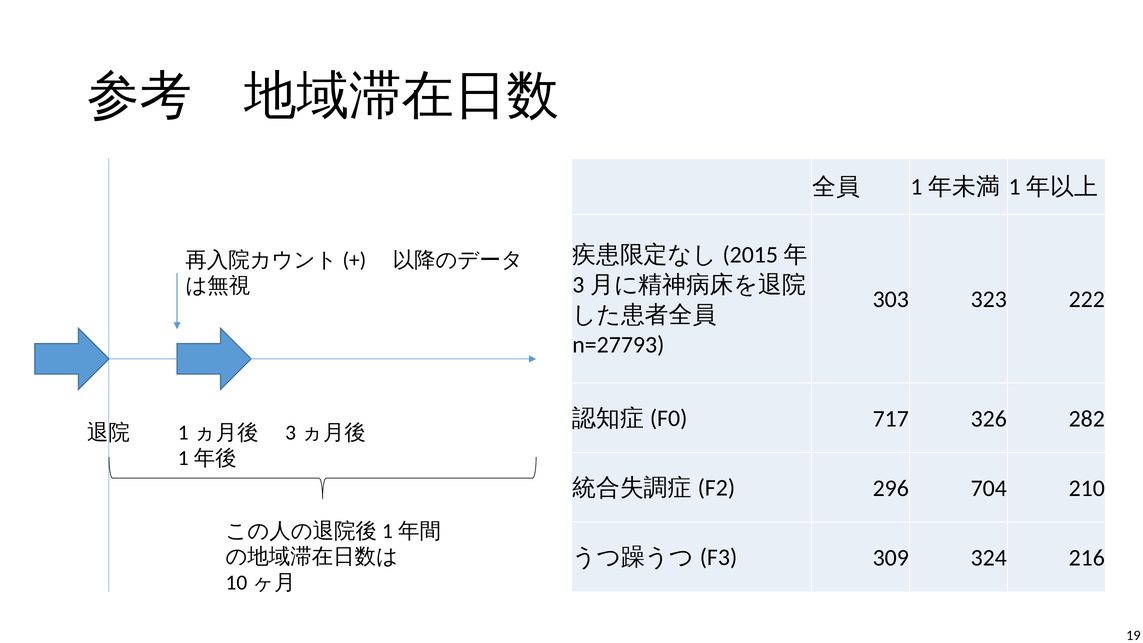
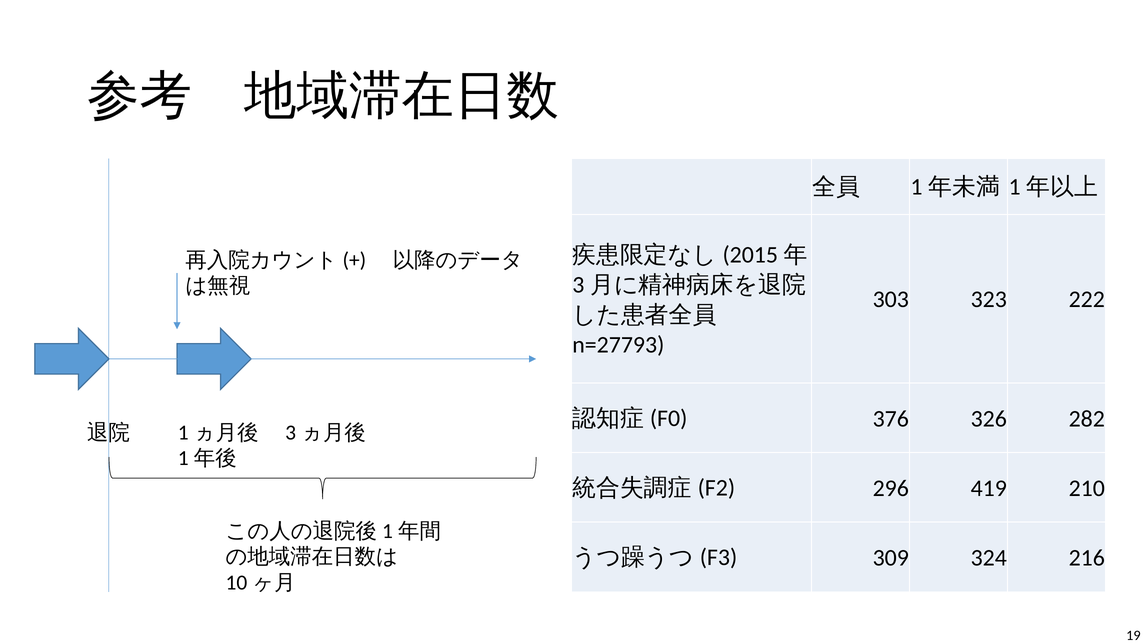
717: 717 -> 376
704: 704 -> 419
